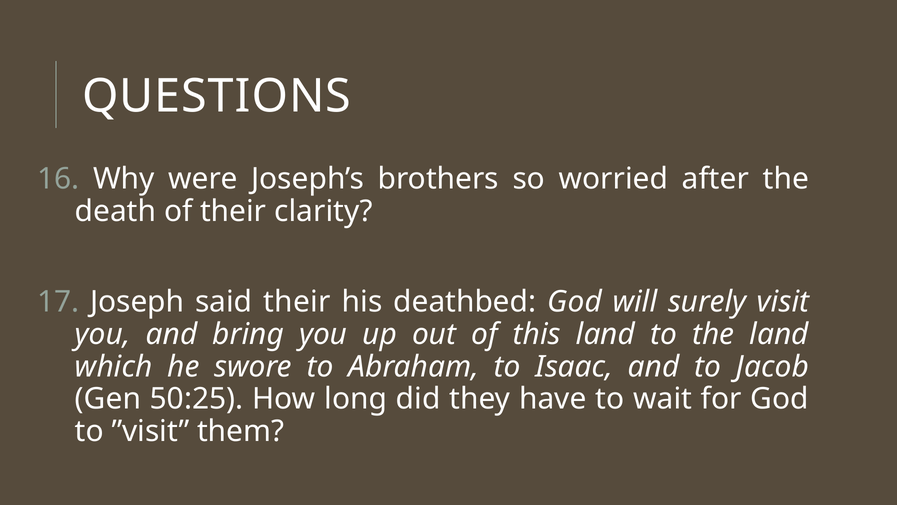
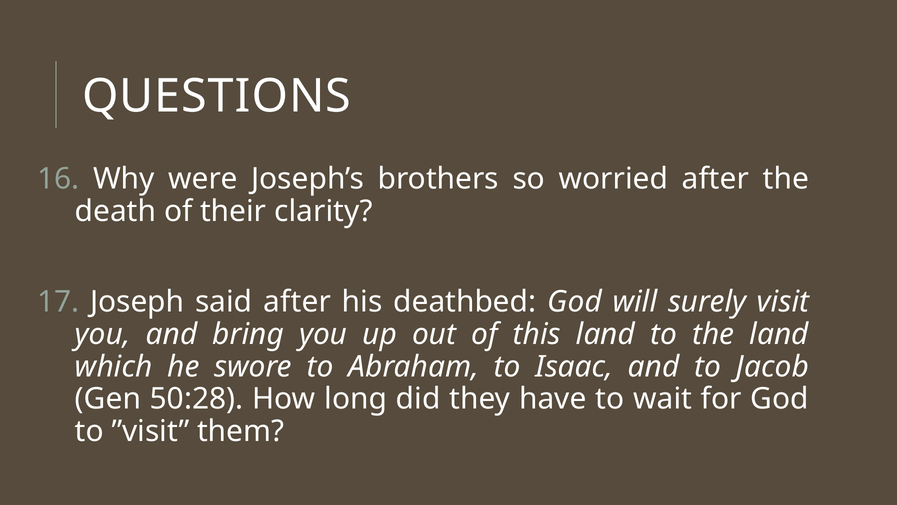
said their: their -> after
50:25: 50:25 -> 50:28
